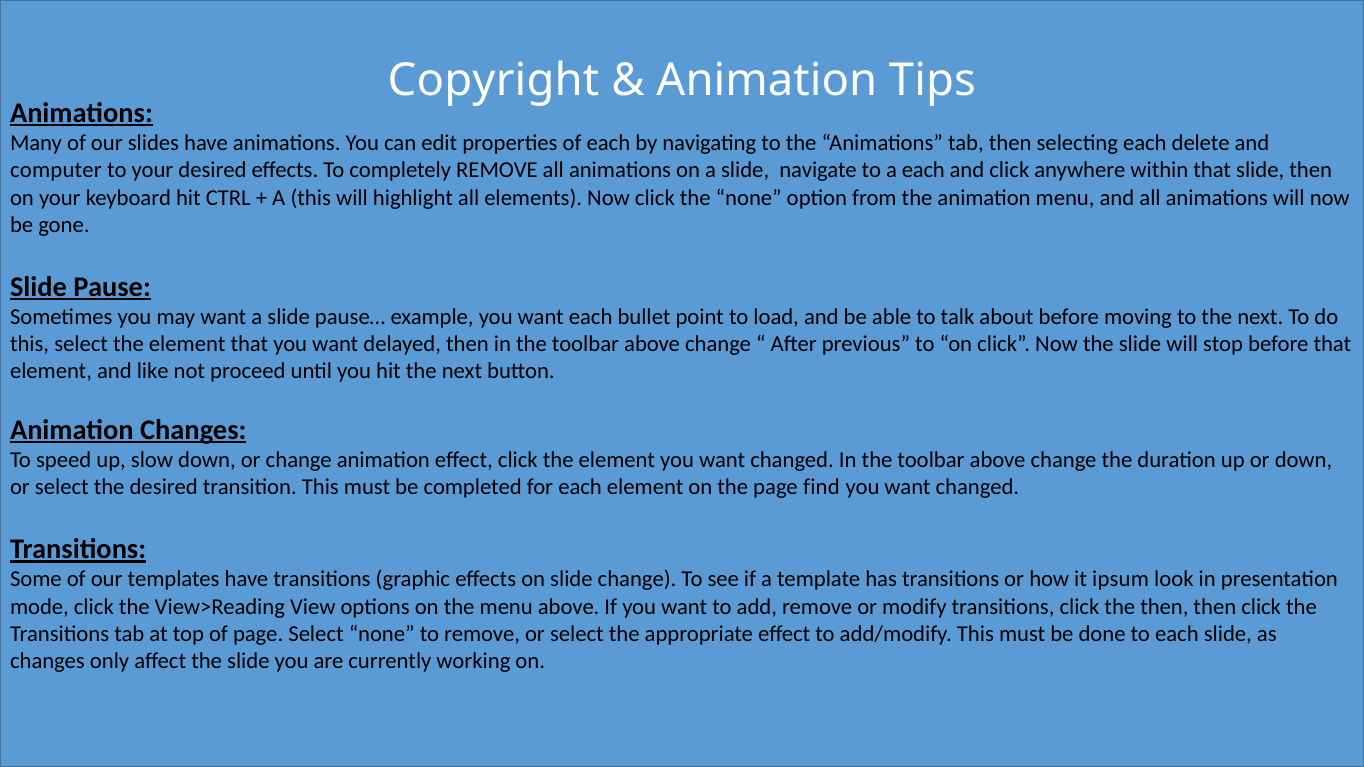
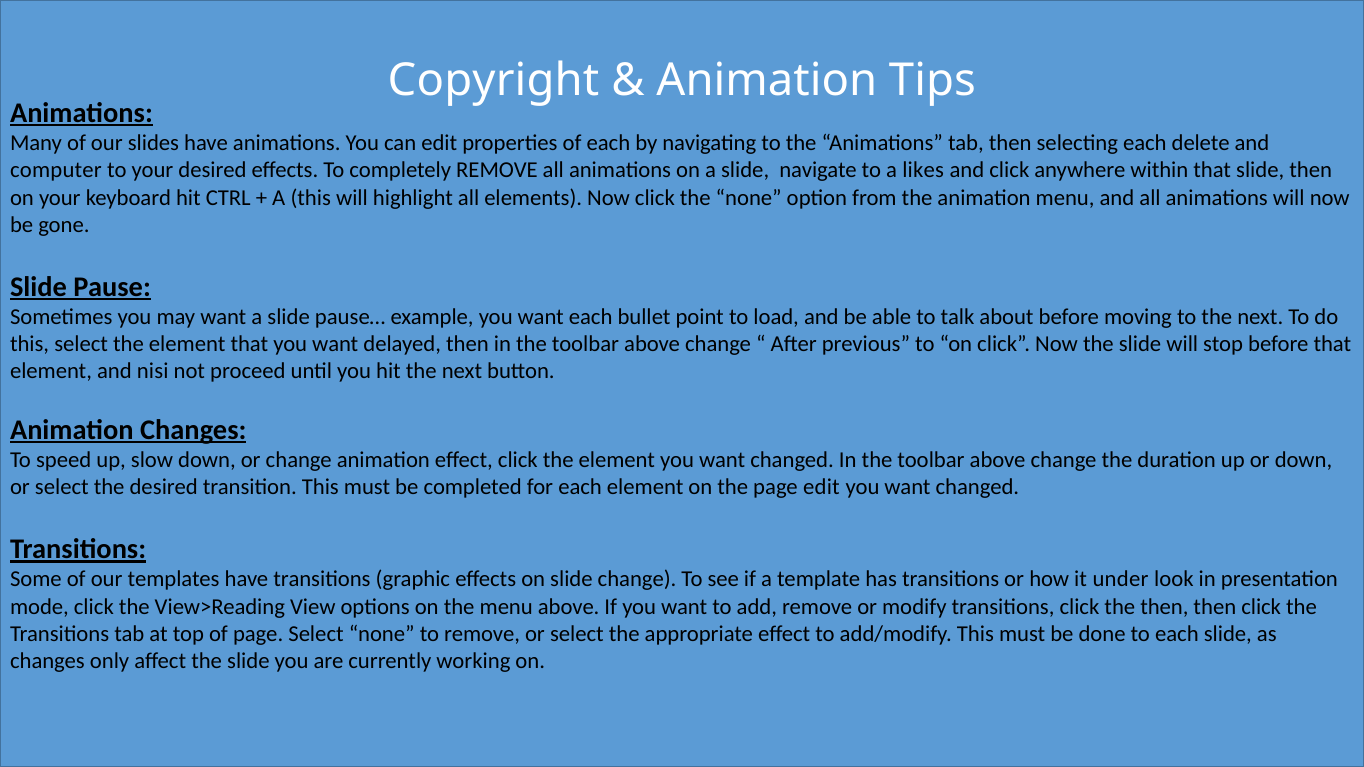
a each: each -> likes
like: like -> nisi
page find: find -> edit
ipsum: ipsum -> under
